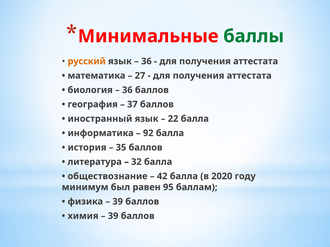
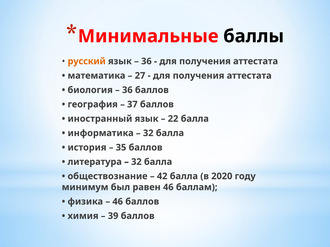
баллы colour: green -> black
92 at (148, 133): 92 -> 32
равен 95: 95 -> 46
39 at (118, 202): 39 -> 46
